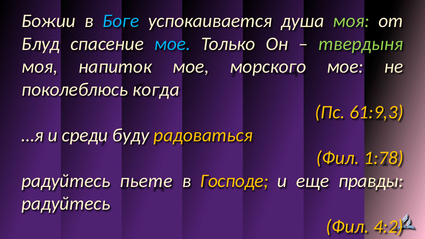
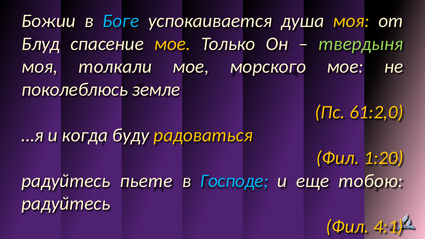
моя at (351, 21) colour: light green -> yellow
мое at (173, 44) colour: light blue -> yellow
напиток: напиток -> толкали
когда: когда -> земле
61:9,3: 61:9,3 -> 61:2,0
среди: среди -> когда
1:78: 1:78 -> 1:20
Господе colour: yellow -> light blue
правды: правды -> тобою
4:2: 4:2 -> 4:1
